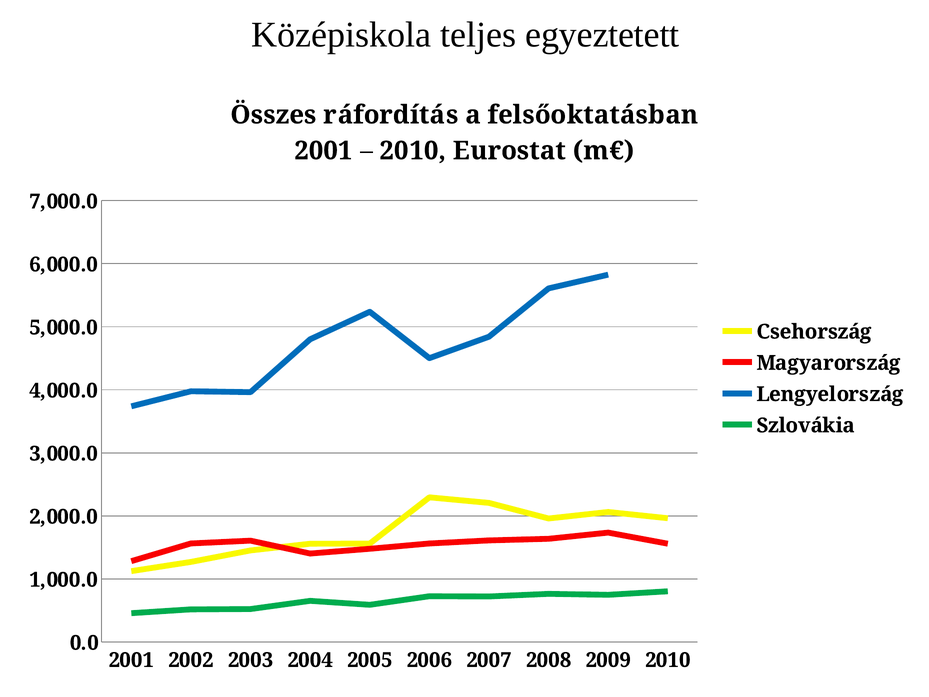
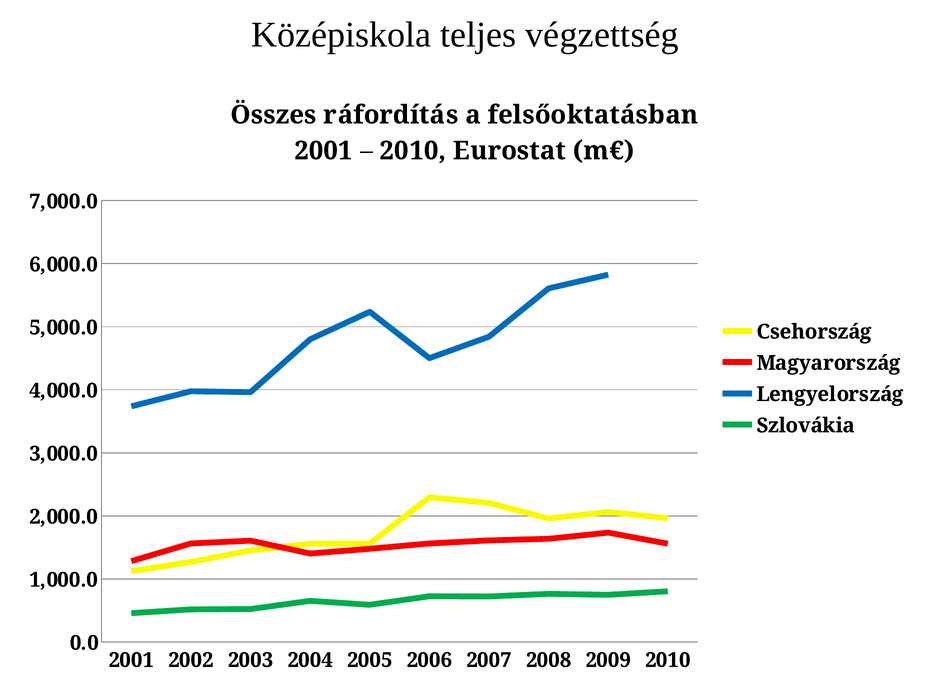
egyeztetett: egyeztetett -> végzettség
